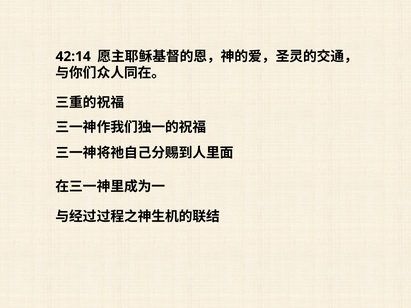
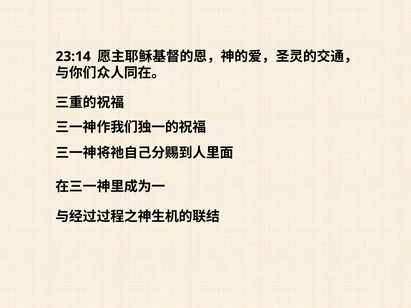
42:14: 42:14 -> 23:14
